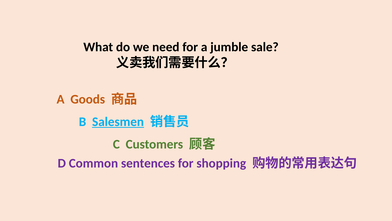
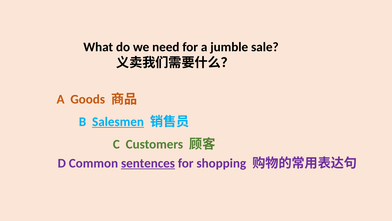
sentences underline: none -> present
